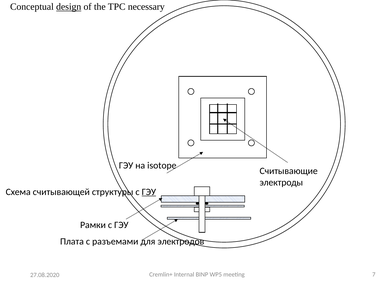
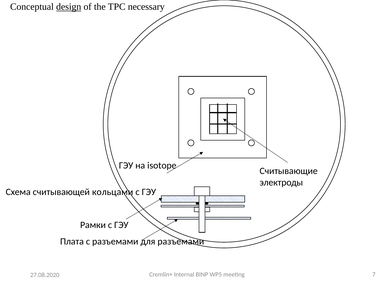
структуры: структуры -> кольцами
ГЭУ at (149, 192) underline: present -> none
для электродов: электродов -> разъемами
